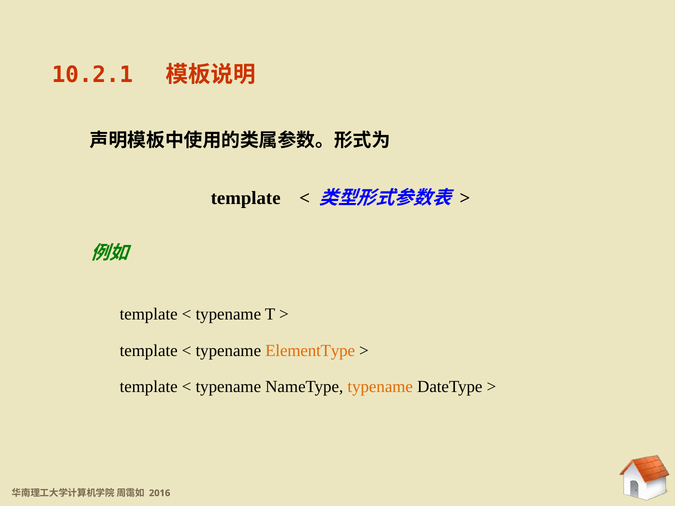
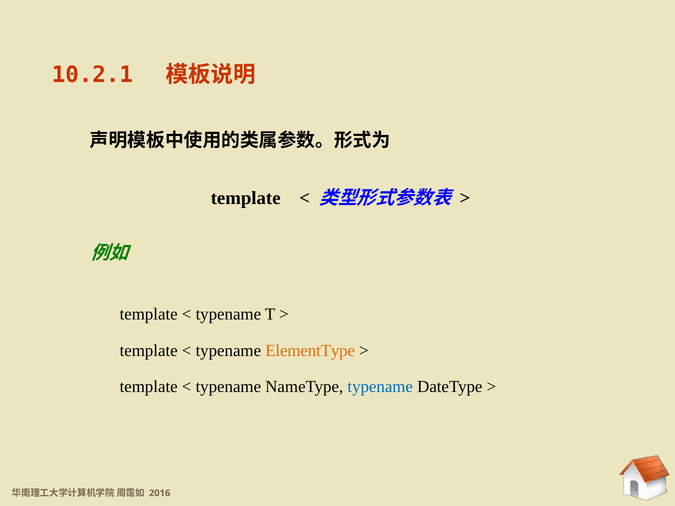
typename at (380, 387) colour: orange -> blue
